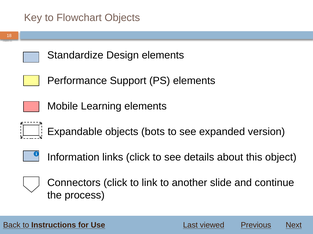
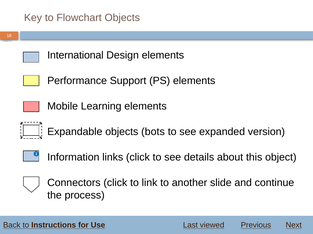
Standardize: Standardize -> International
